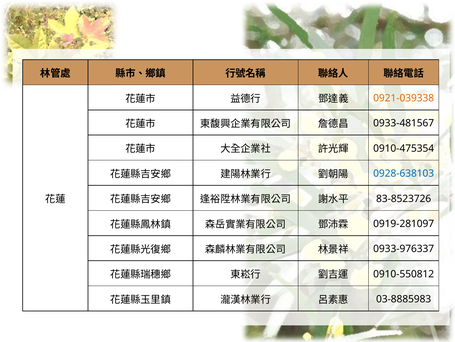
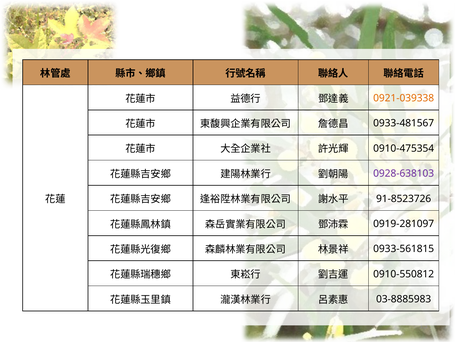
0928-638103 colour: blue -> purple
83-8523726: 83-8523726 -> 91-8523726
0933-976337: 0933-976337 -> 0933-561815
